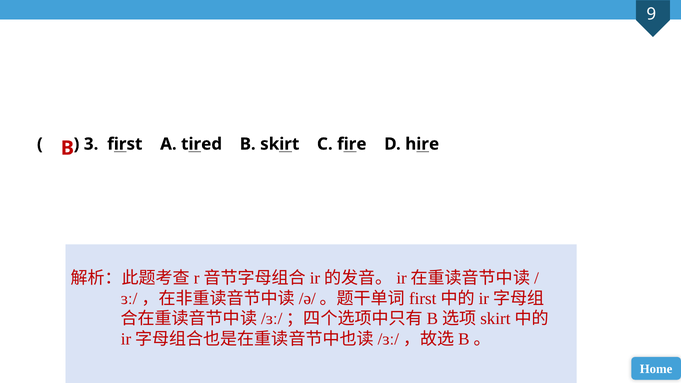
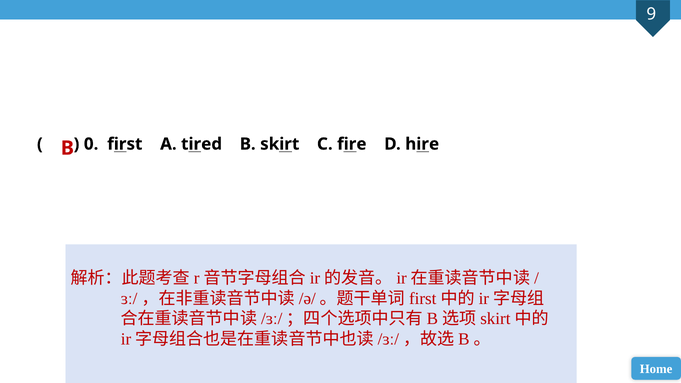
3: 3 -> 0
